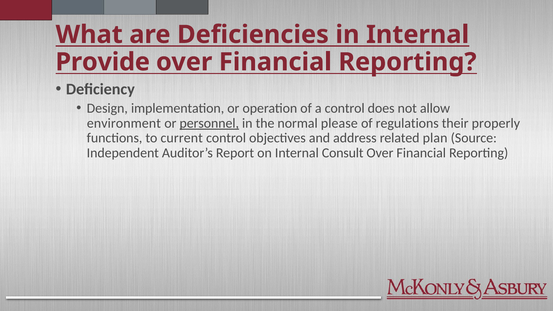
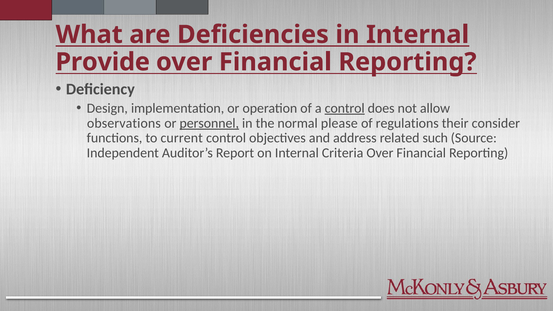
control at (345, 108) underline: none -> present
environment: environment -> observations
properly: properly -> consider
plan: plan -> such
Consult: Consult -> Criteria
